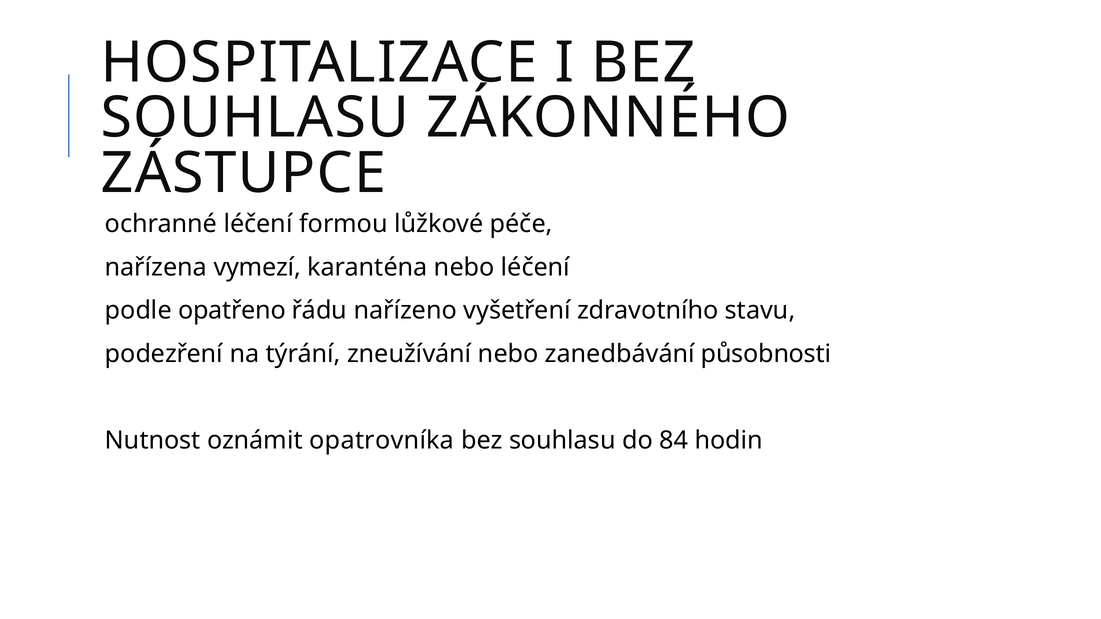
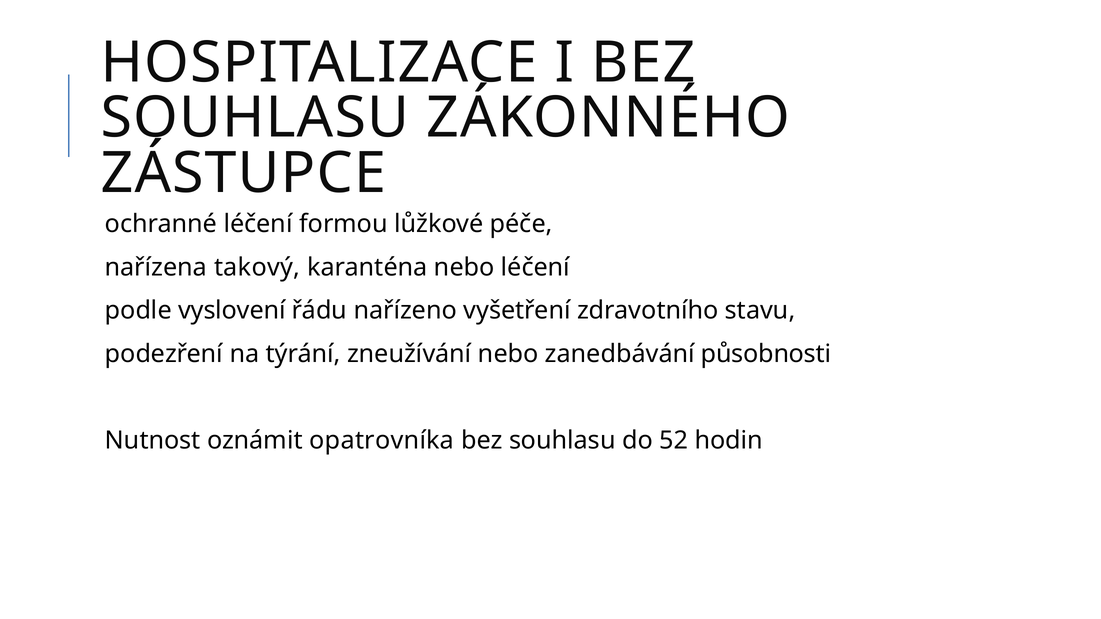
vymezí: vymezí -> takový
opatřeno: opatřeno -> vyslovení
84: 84 -> 52
